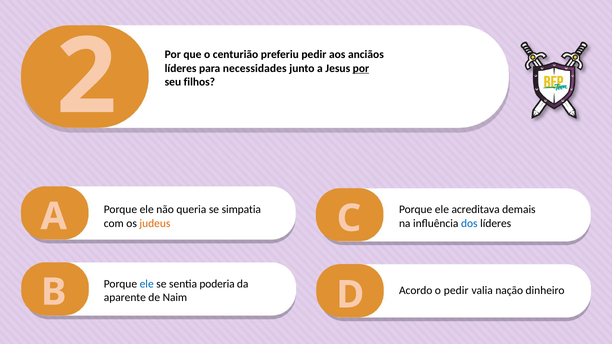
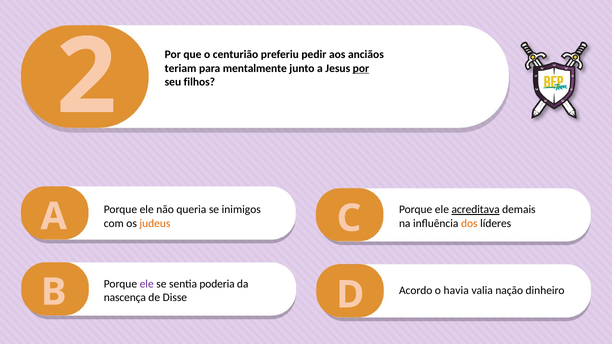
líderes at (181, 68): líderes -> teriam
necessidades: necessidades -> mentalmente
simpatia: simpatia -> inimigos
acreditava underline: none -> present
dos colour: blue -> orange
ele at (147, 284) colour: blue -> purple
o pedir: pedir -> havia
aparente: aparente -> nascença
Naim: Naim -> Disse
